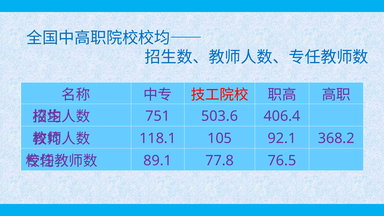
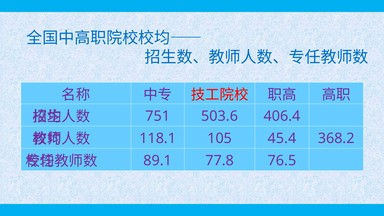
92.1: 92.1 -> 45.4
